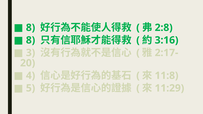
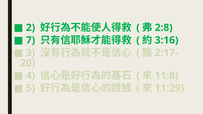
8 at (31, 28): 8 -> 2
8 at (31, 40): 8 -> 7
